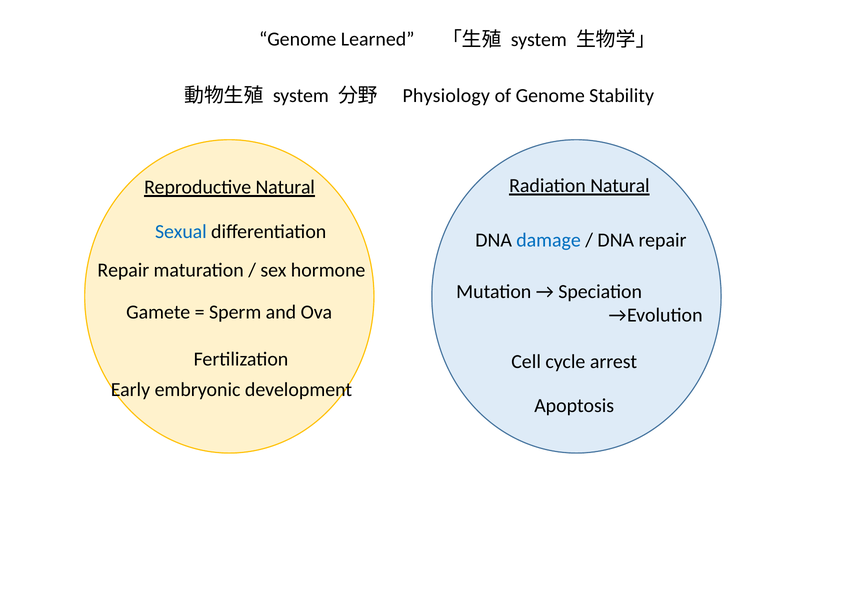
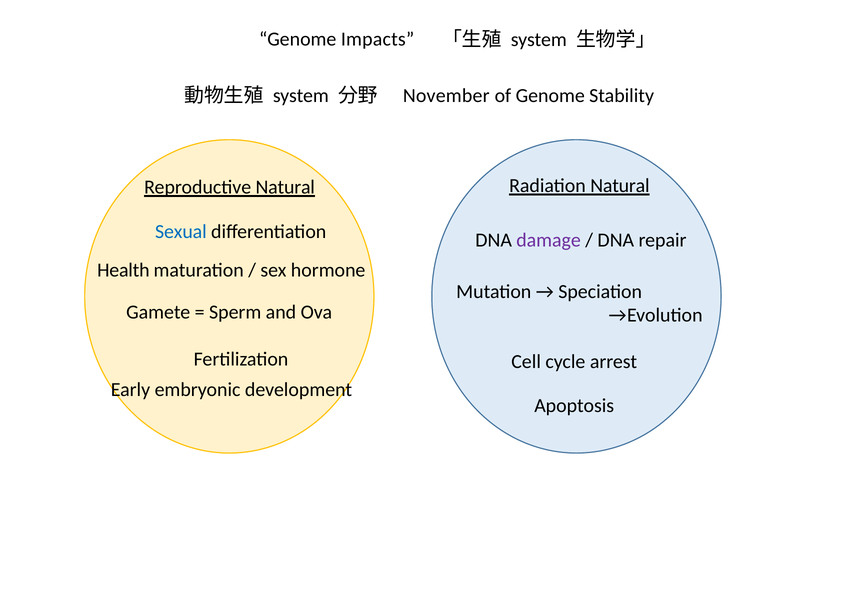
Learned: Learned -> Impacts
Physiology: Physiology -> November
damage colour: blue -> purple
Repair at (123, 270): Repair -> Health
